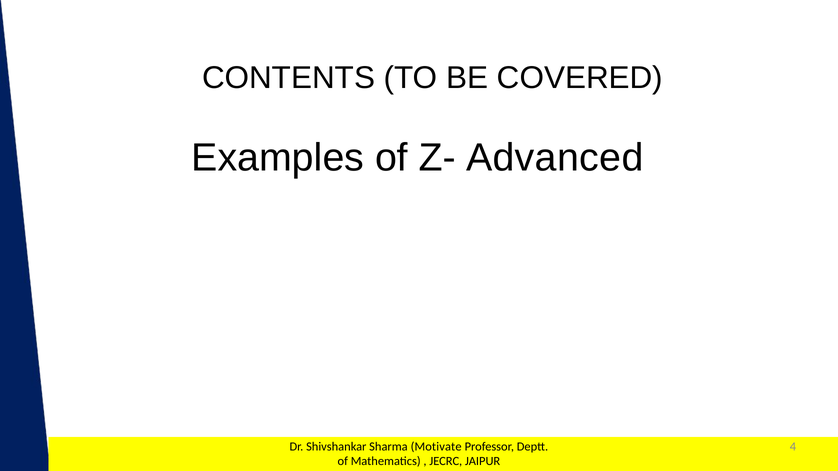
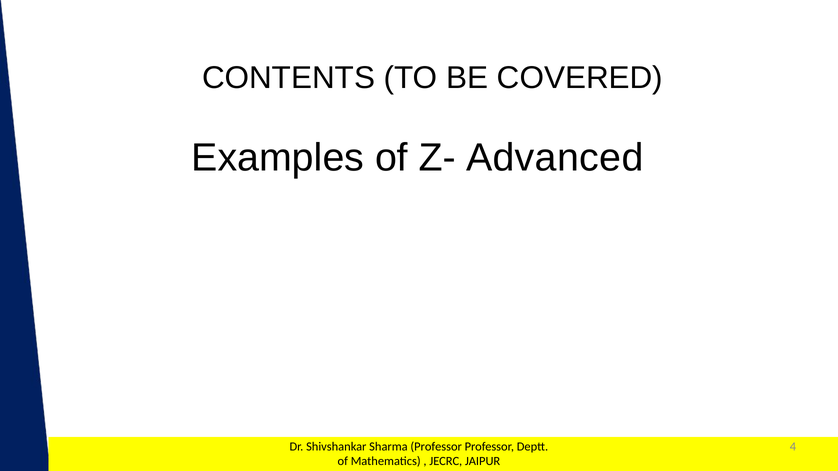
Sharma Motivate: Motivate -> Professor
